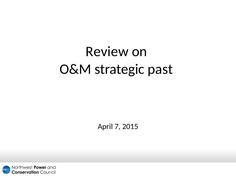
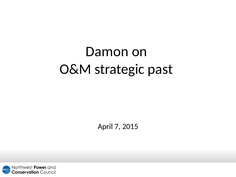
Review: Review -> Damon
